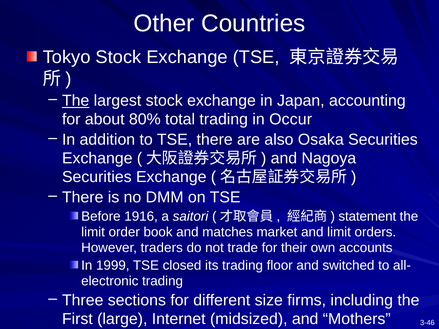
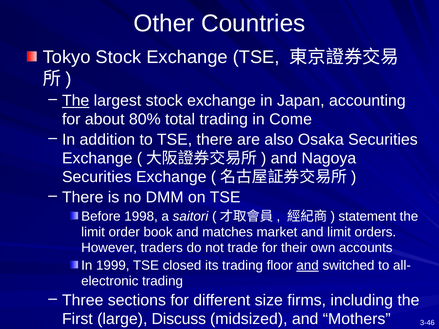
Occur: Occur -> Come
1916: 1916 -> 1998
and at (308, 266) underline: none -> present
Internet: Internet -> Discuss
